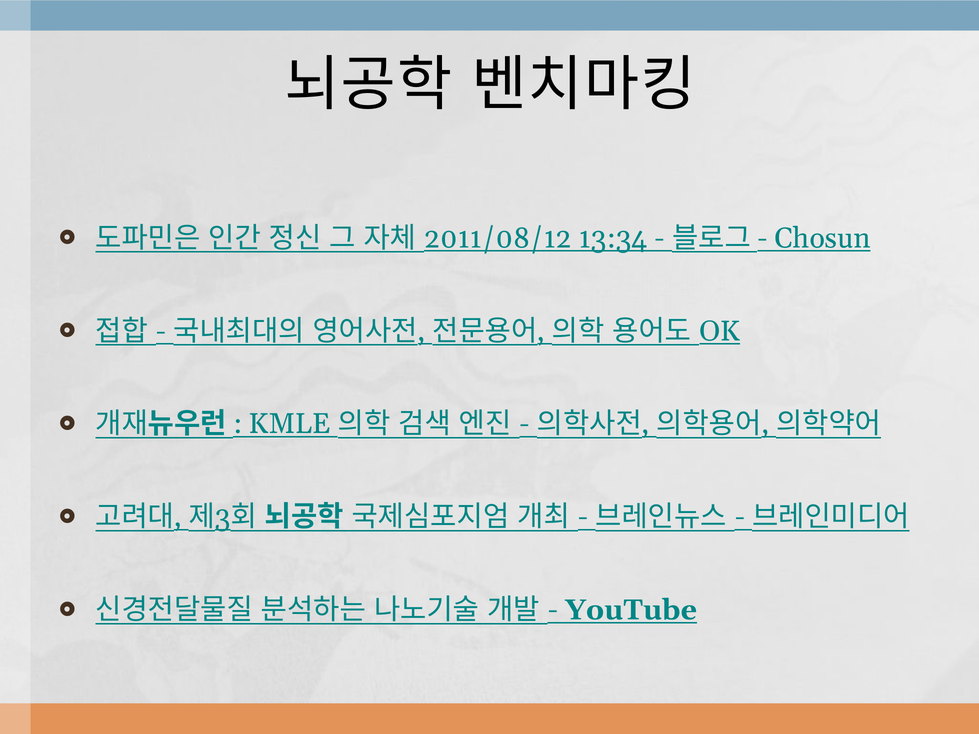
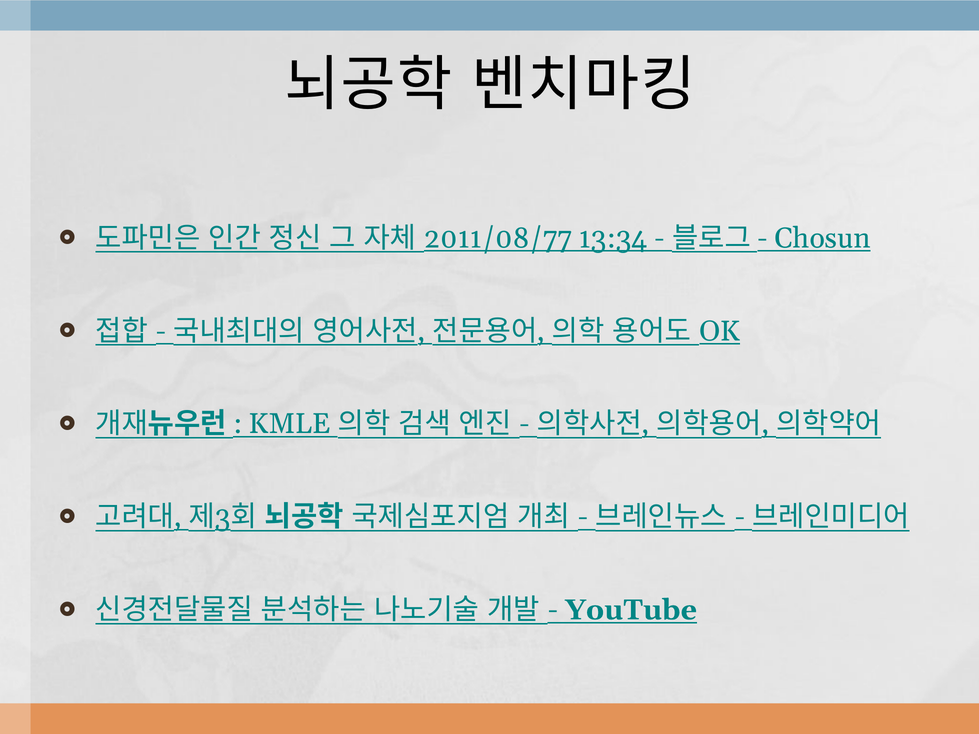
2011/08/12: 2011/08/12 -> 2011/08/77
